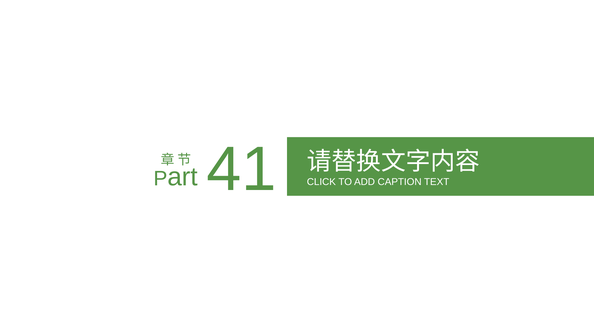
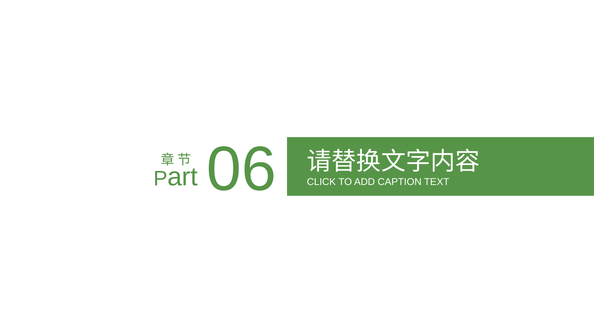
41: 41 -> 06
